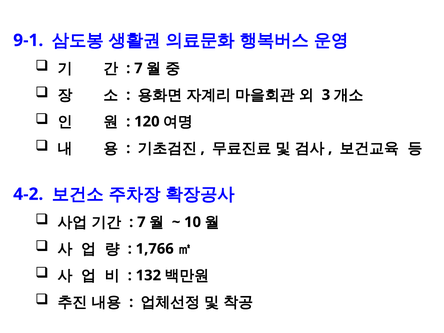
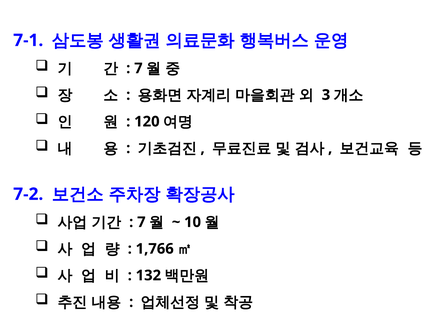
9-1: 9-1 -> 7-1
4-2: 4-2 -> 7-2
